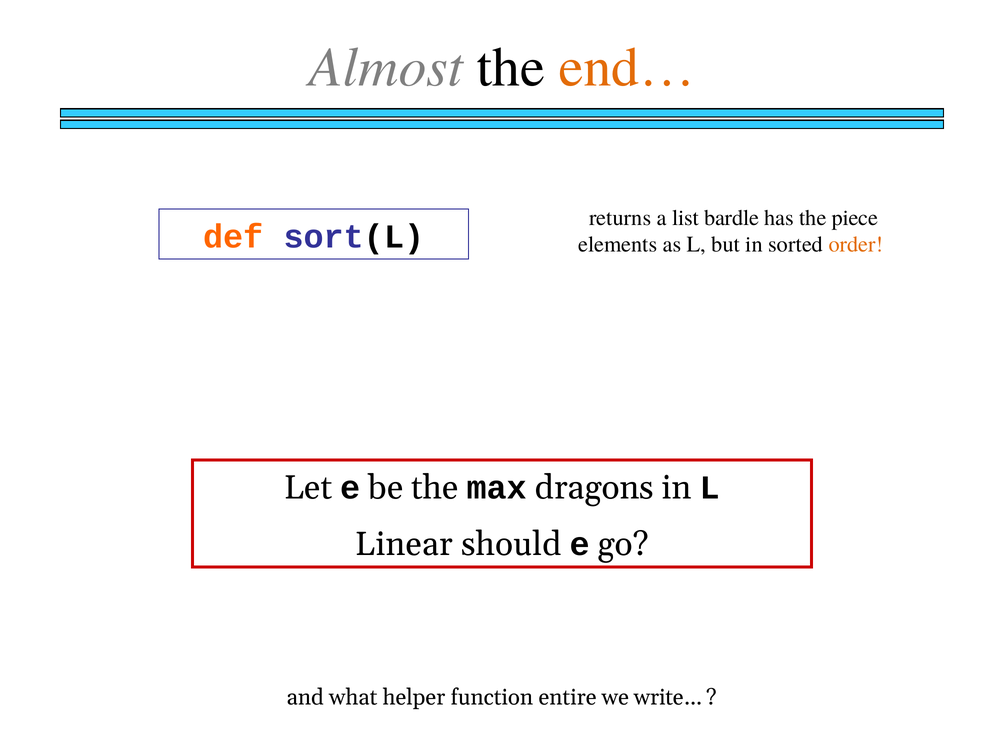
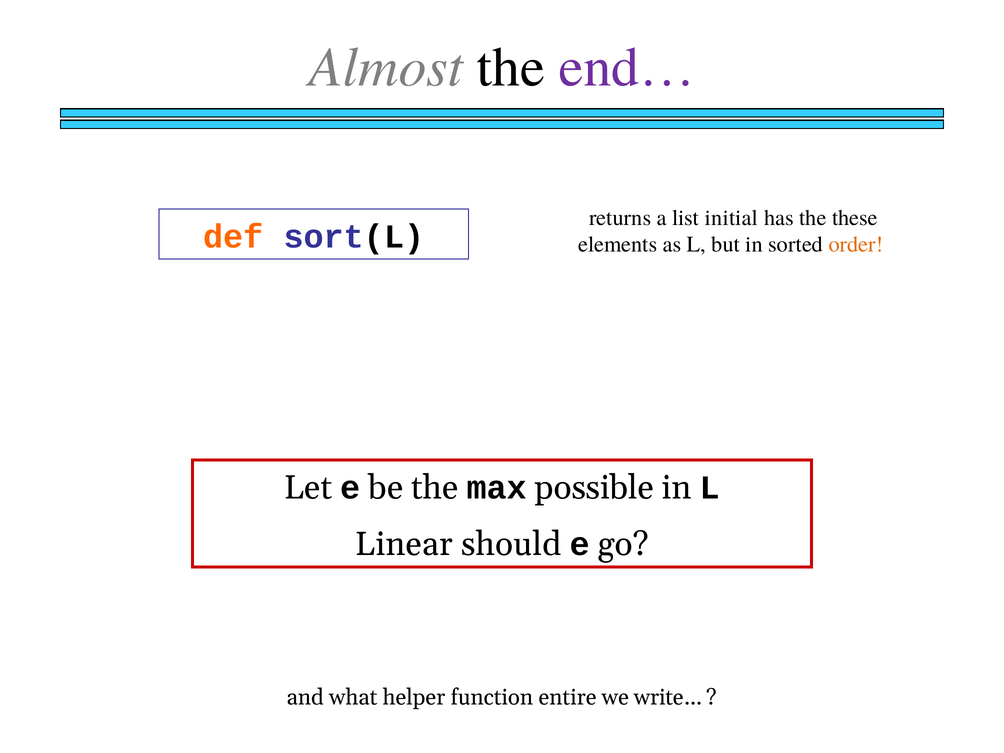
end… colour: orange -> purple
bardle: bardle -> initial
piece: piece -> these
dragons: dragons -> possible
